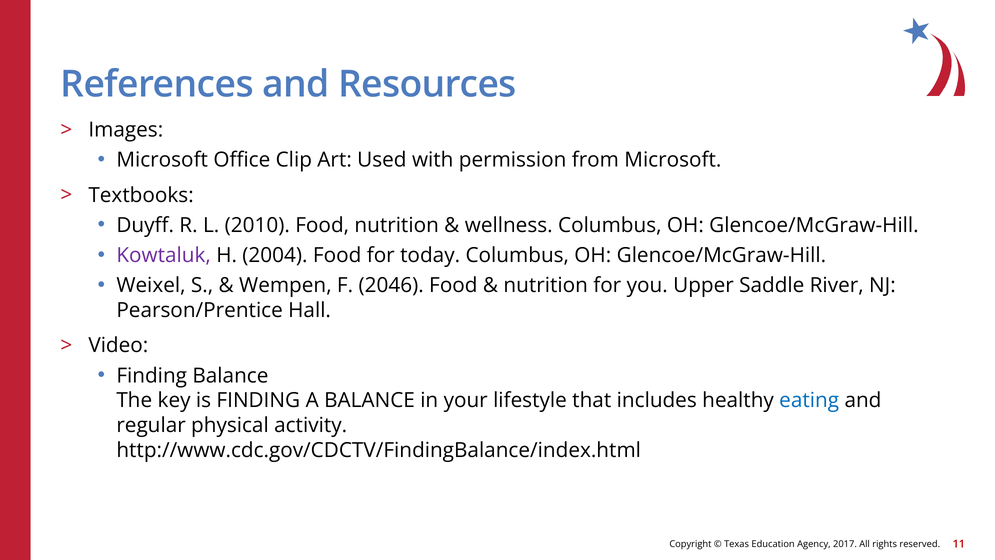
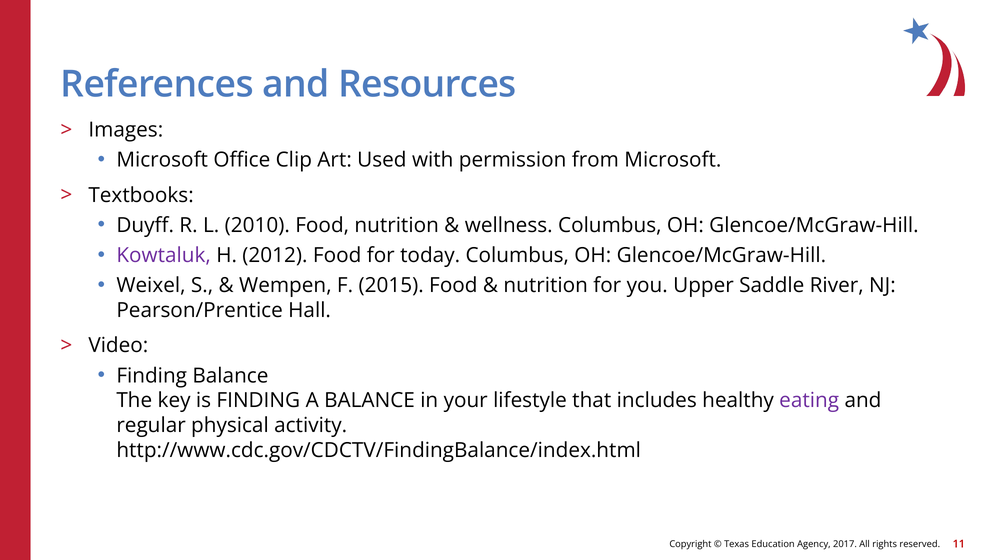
2004: 2004 -> 2012
2046: 2046 -> 2015
eating colour: blue -> purple
